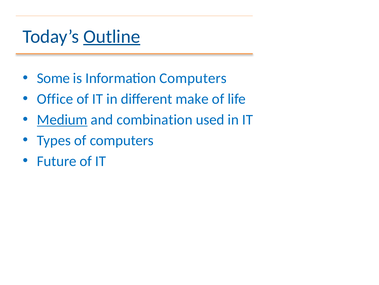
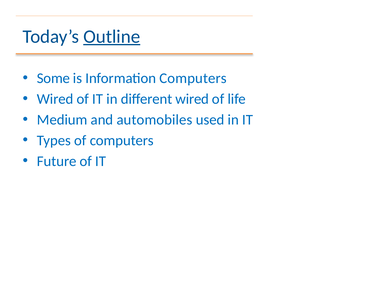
Office at (55, 99): Office -> Wired
different make: make -> wired
Medium underline: present -> none
combination: combination -> automobiles
